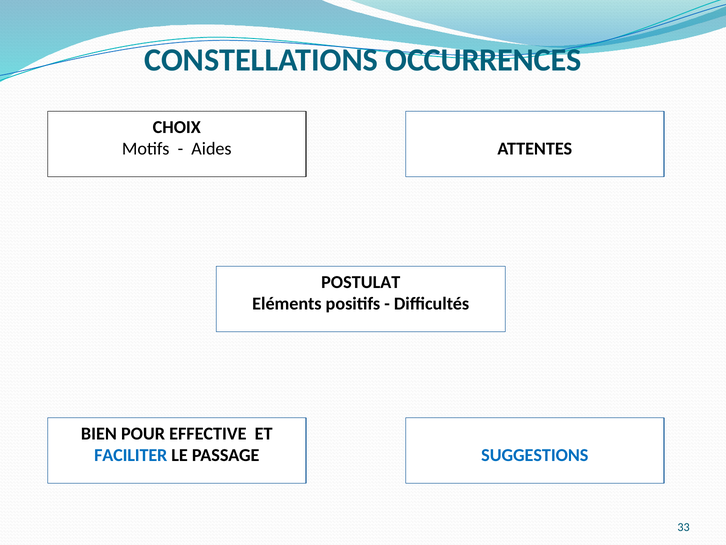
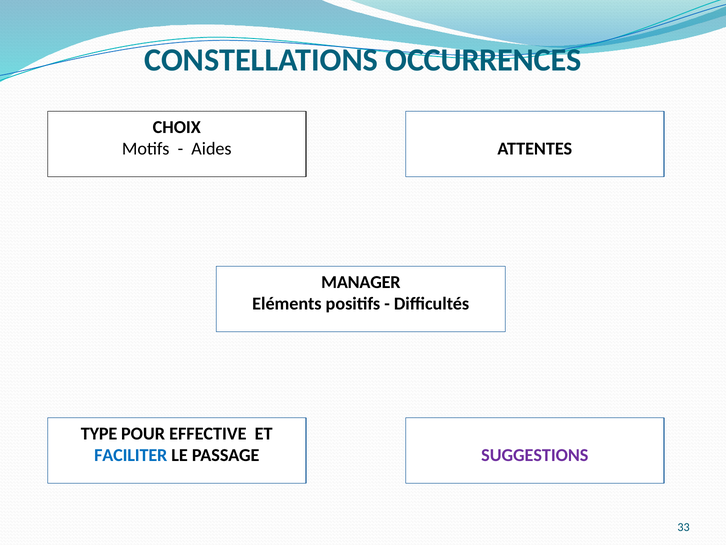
POSTULAT: POSTULAT -> MANAGER
BIEN: BIEN -> TYPE
SUGGESTIONS colour: blue -> purple
